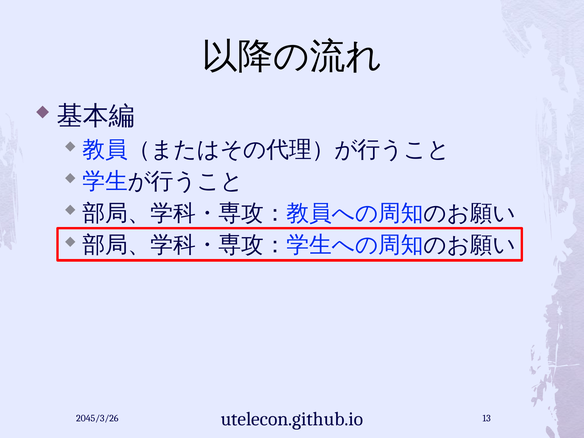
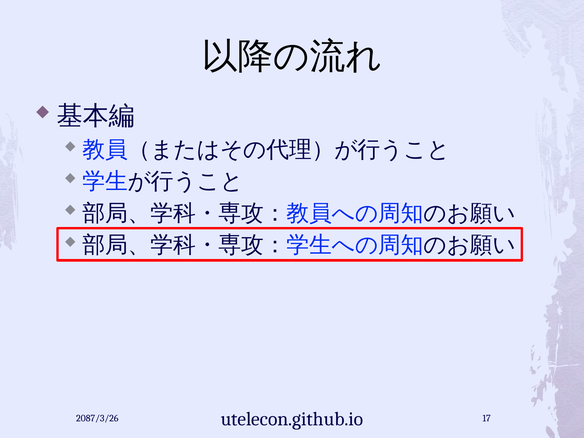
2045/3/26: 2045/3/26 -> 2087/3/26
13: 13 -> 17
